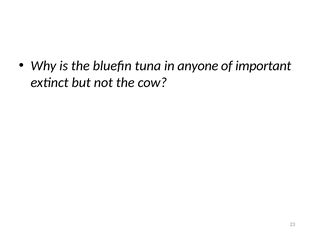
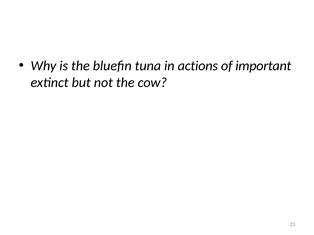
anyone: anyone -> actions
